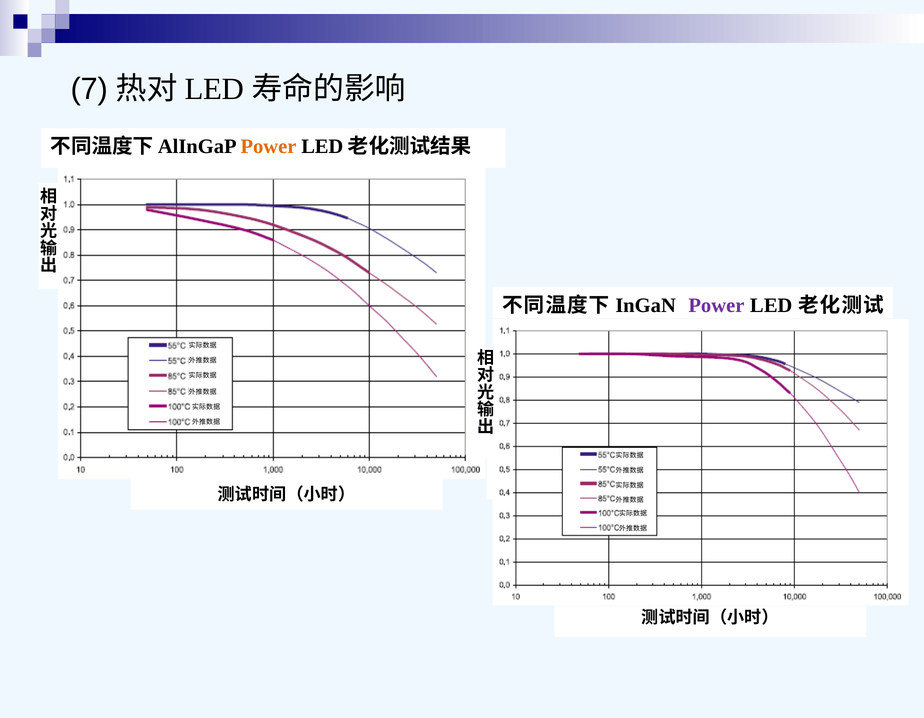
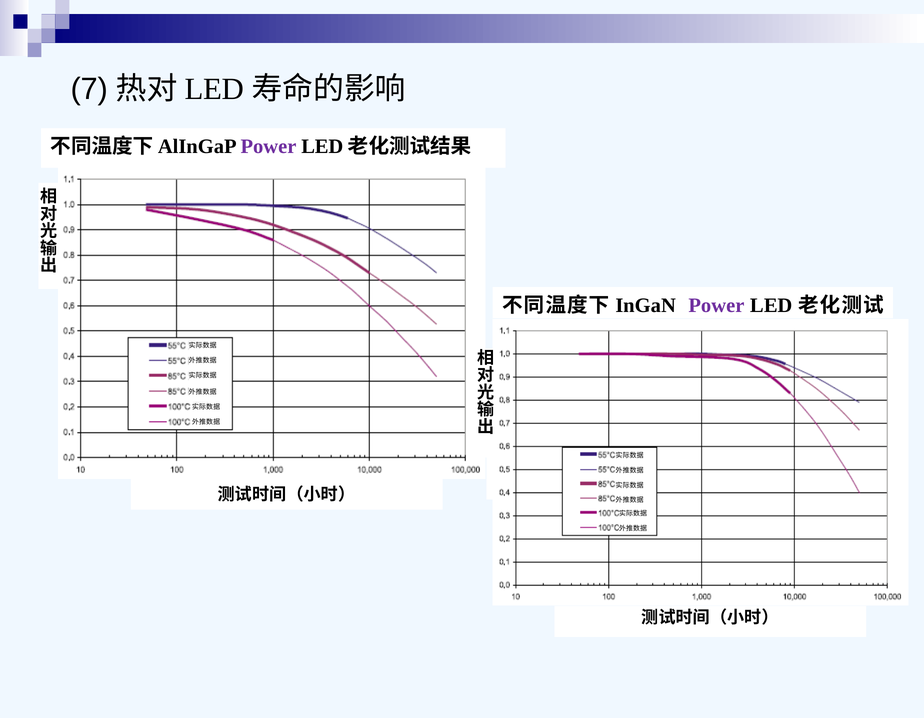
Power at (268, 147) colour: orange -> purple
